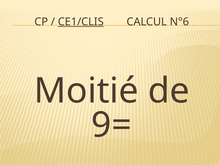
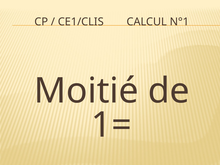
CE1/CLIS underline: present -> none
N°6: N°6 -> N°1
9=: 9= -> 1=
